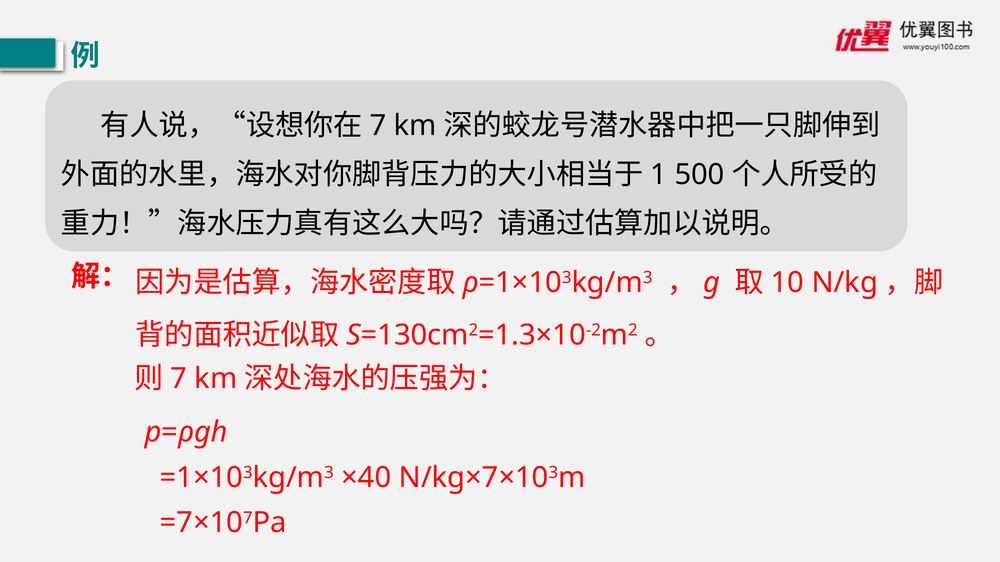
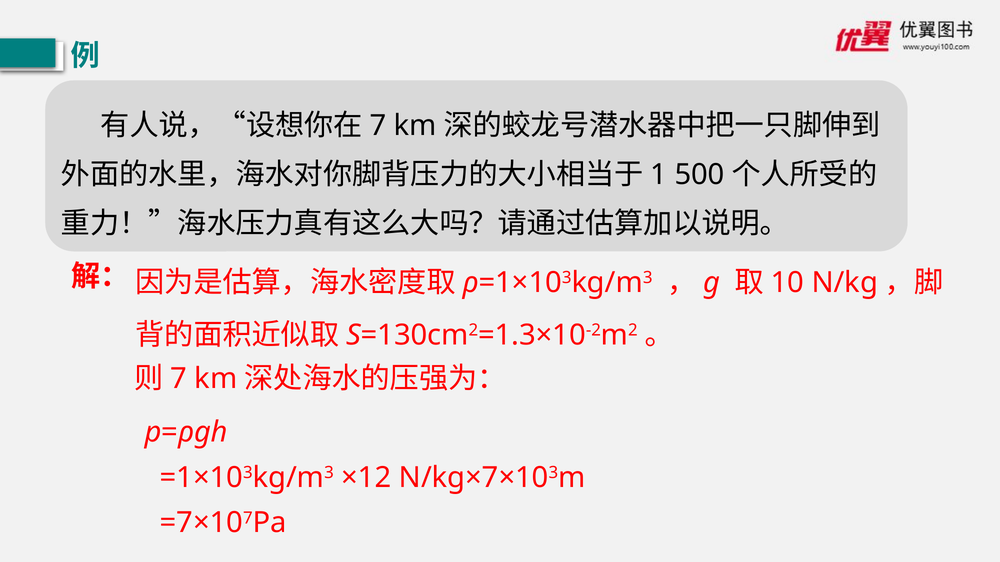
×40: ×40 -> ×12
